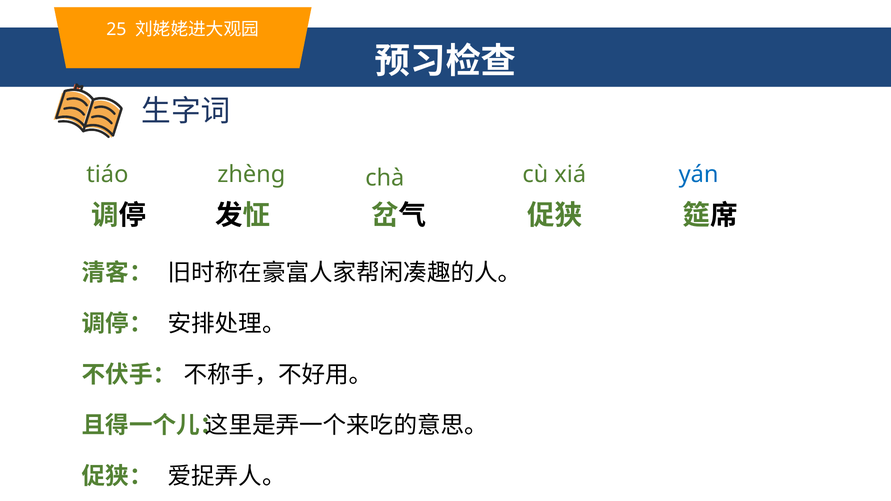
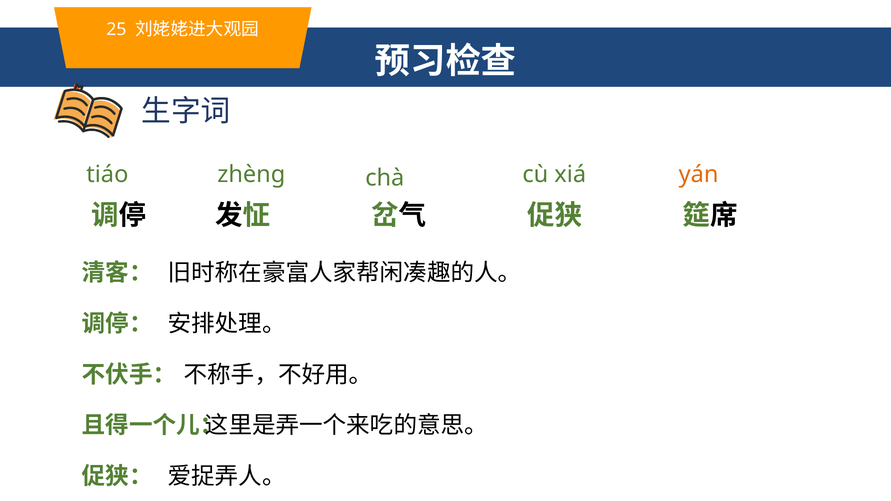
yán colour: blue -> orange
